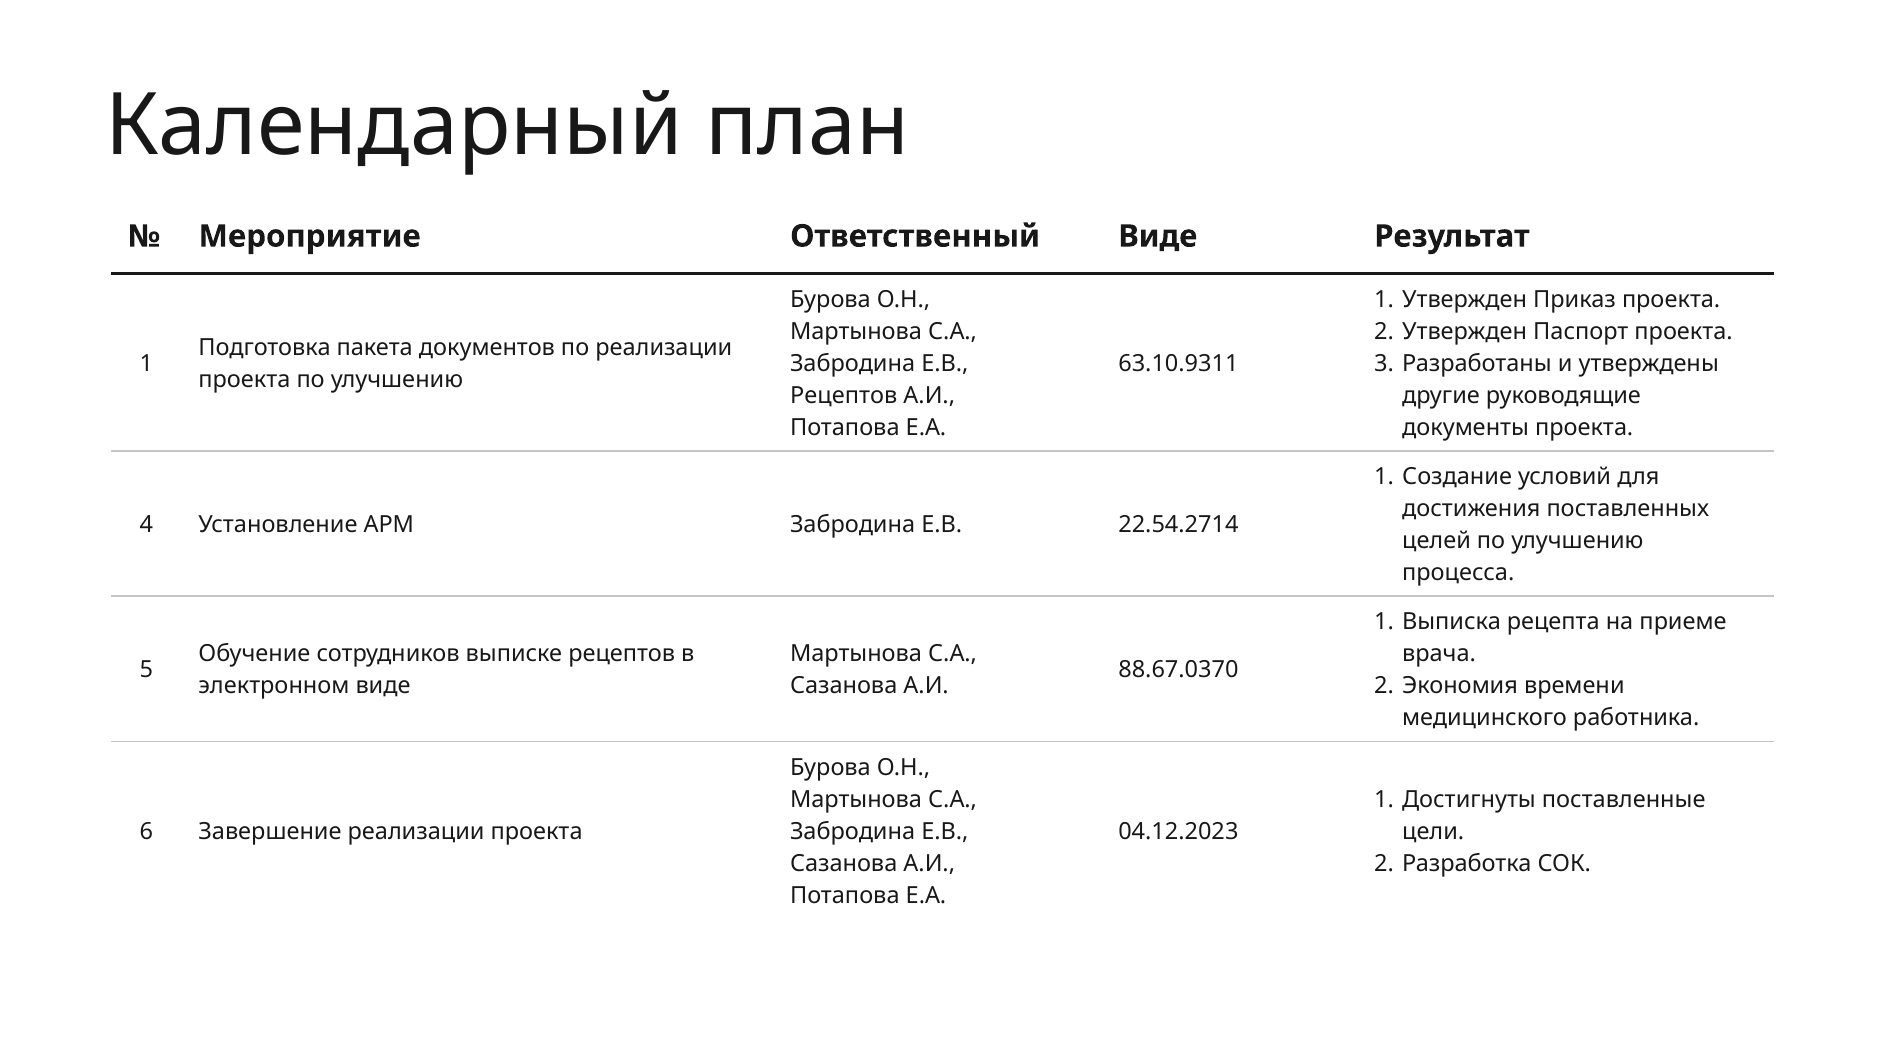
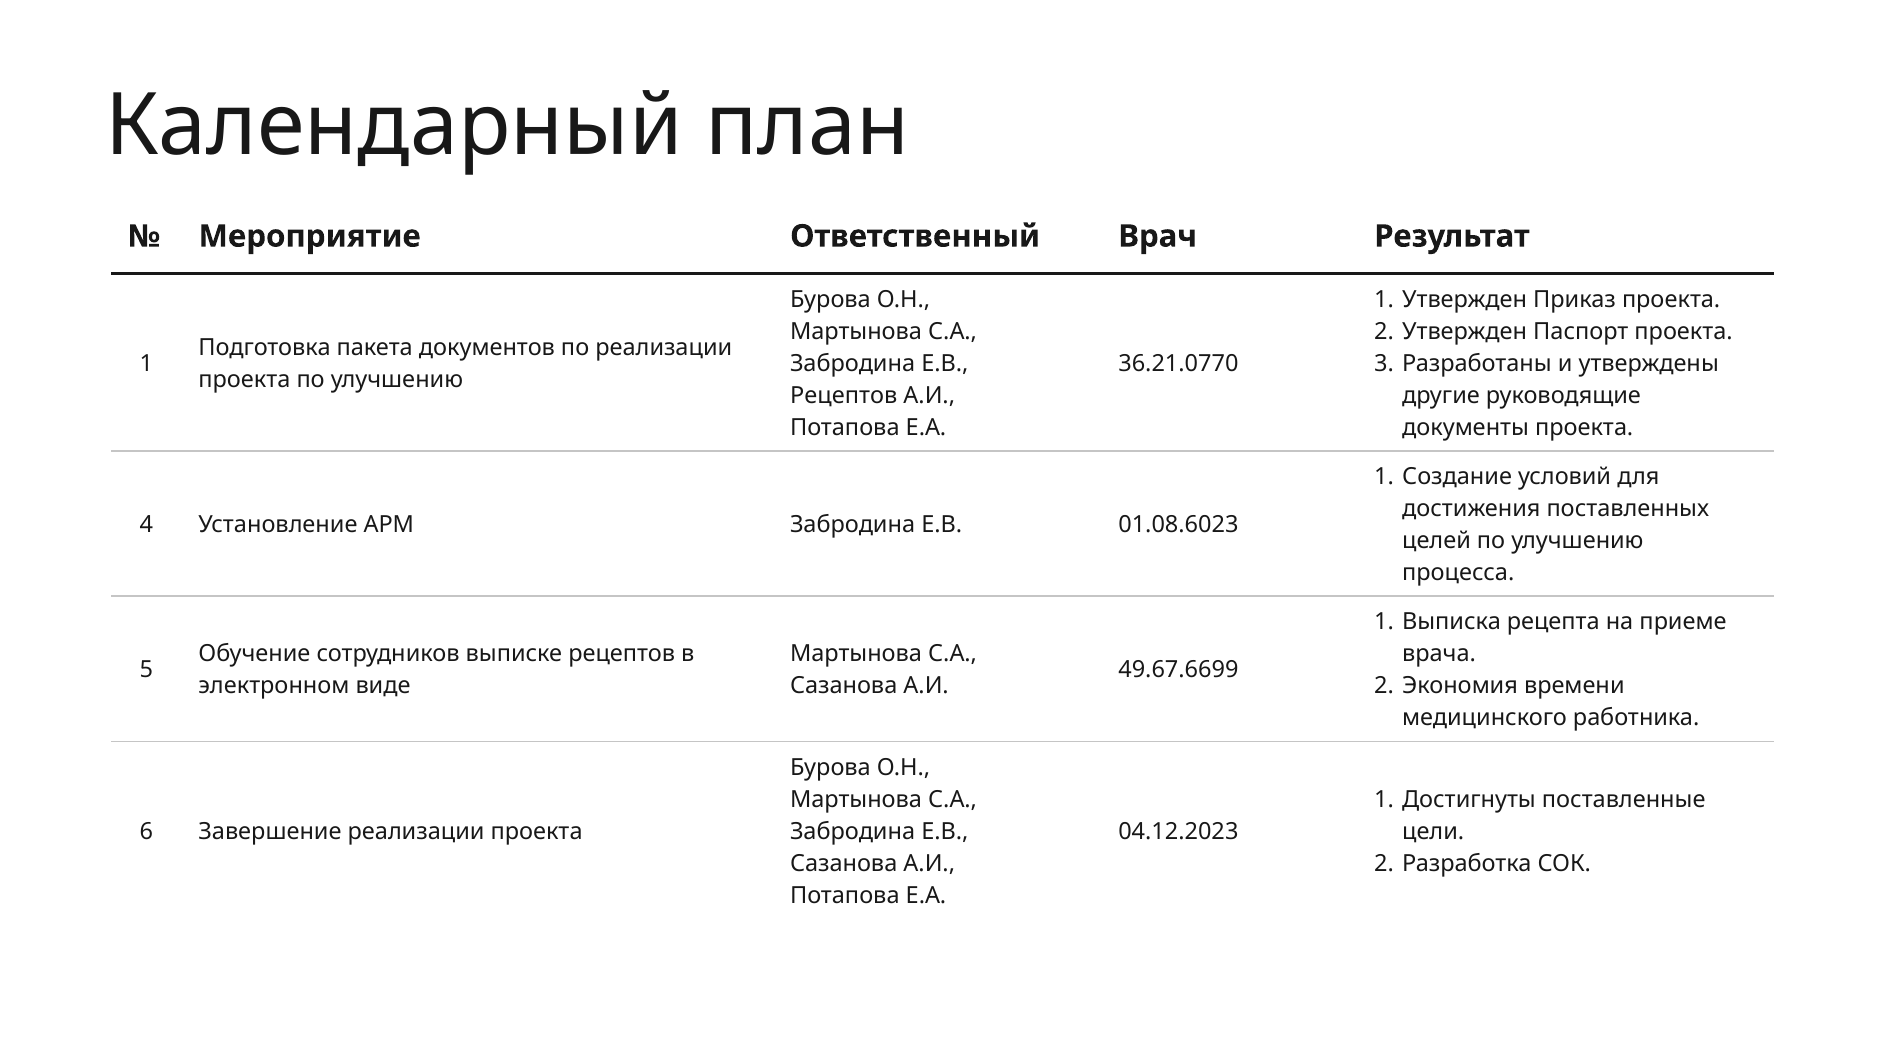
Ответственный Виде: Виде -> Врач
63.10.9311: 63.10.9311 -> 36.21.0770
22.54.2714: 22.54.2714 -> 01.08.6023
88.67.0370: 88.67.0370 -> 49.67.6699
